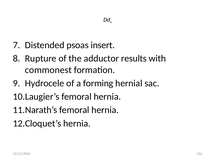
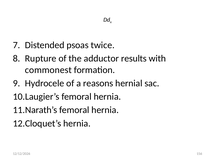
insert: insert -> twice
forming: forming -> reasons
